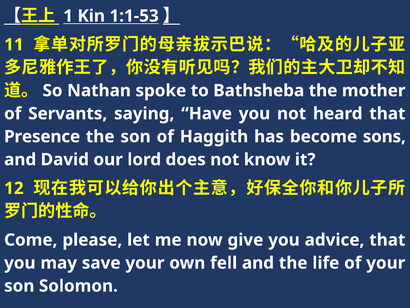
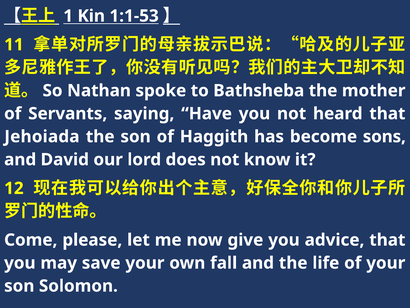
Presence: Presence -> Jehoiada
fell: fell -> fall
